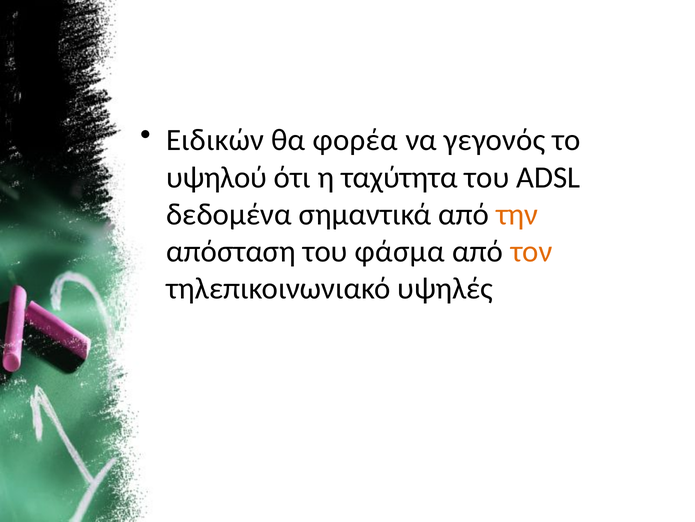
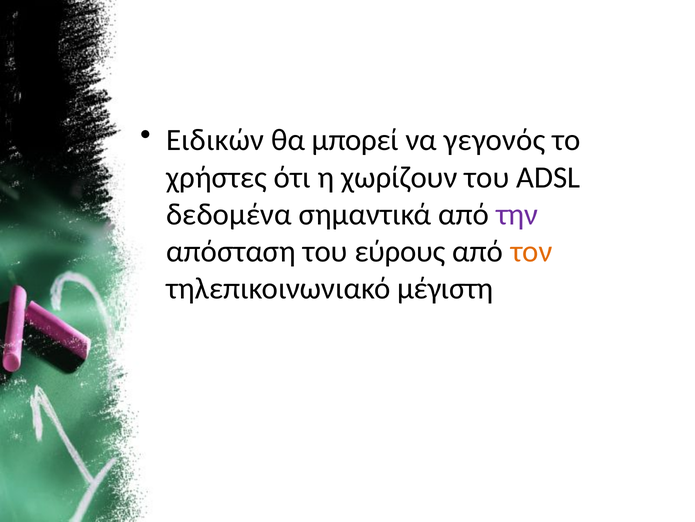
φορέα: φορέα -> μπορεί
υψηλού: υψηλού -> χρήστες
ταχύτητα: ταχύτητα -> χωρίζουν
την colour: orange -> purple
φάσμα: φάσμα -> εύρους
υψηλές: υψηλές -> μέγιστη
